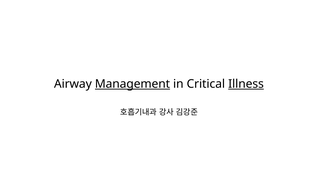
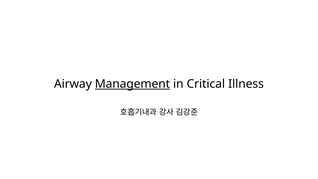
Illness underline: present -> none
